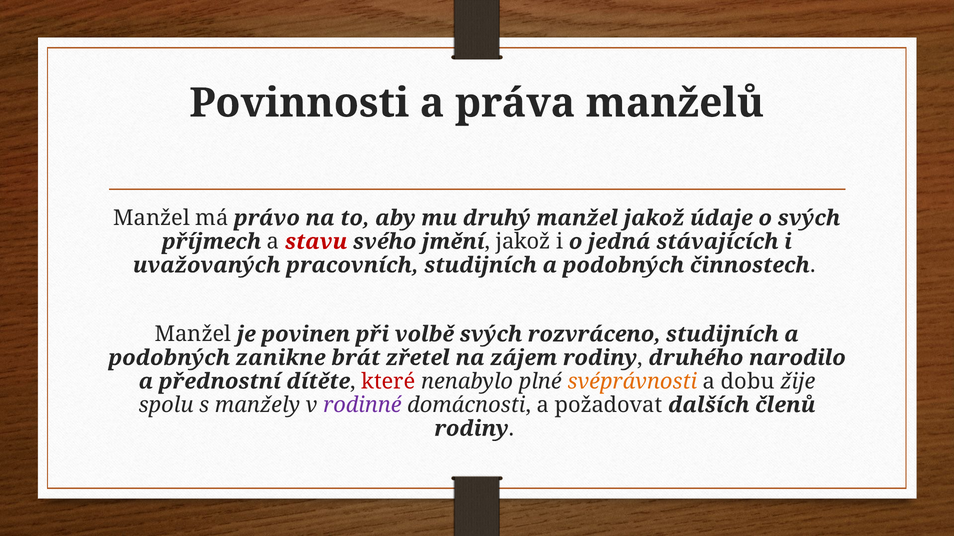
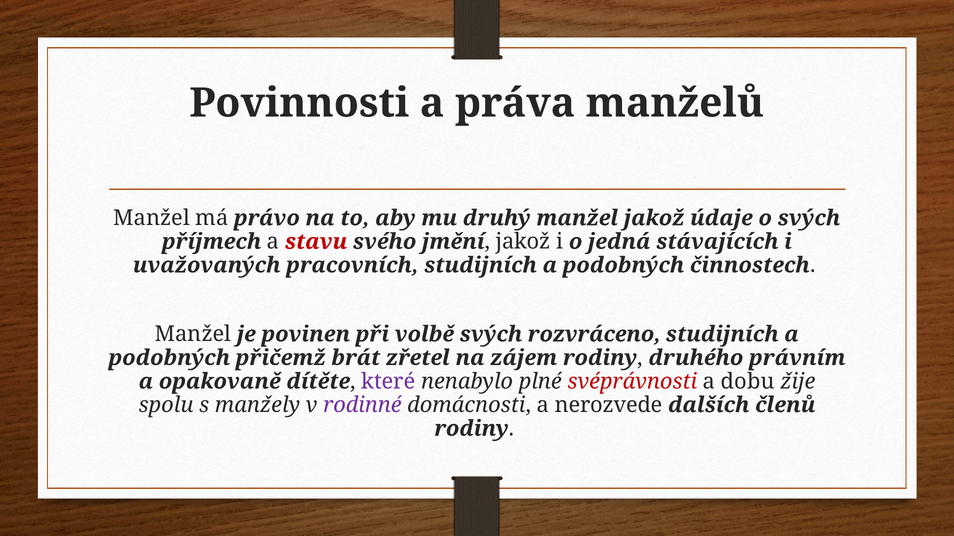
zanikne: zanikne -> přičemž
narodilo: narodilo -> právním
přednostní: přednostní -> opakovaně
které colour: red -> purple
svéprávnosti colour: orange -> red
požadovat: požadovat -> nerozvede
